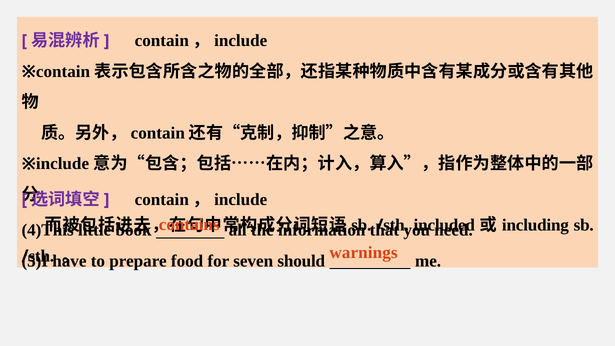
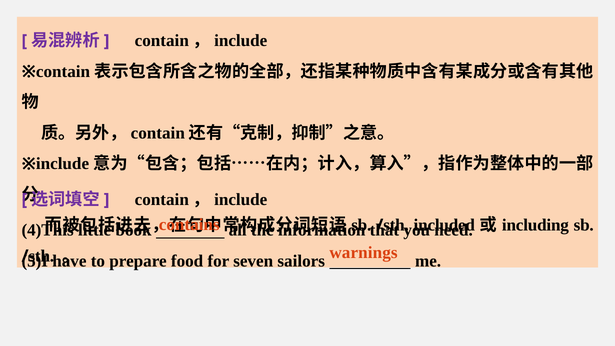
should: should -> sailors
